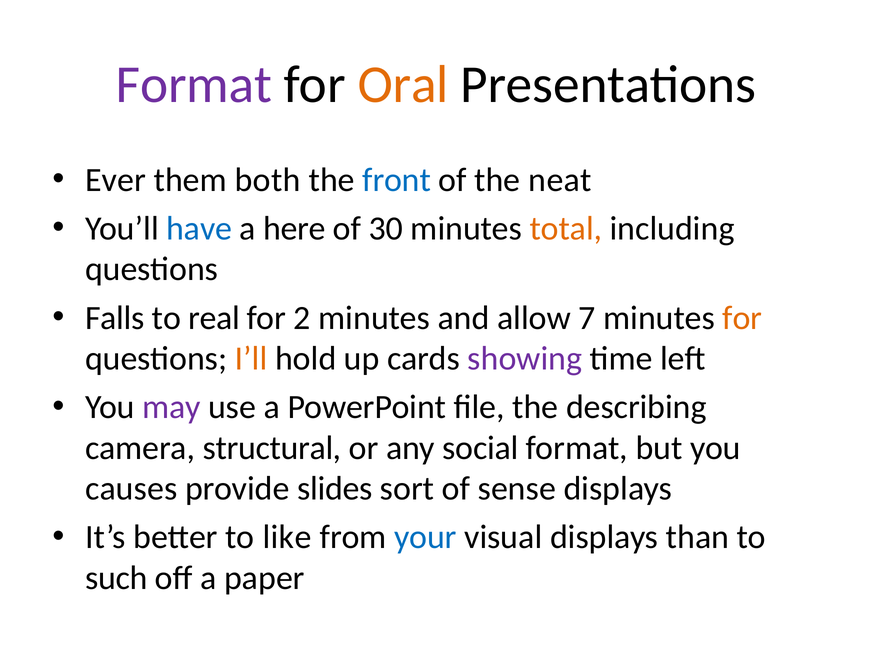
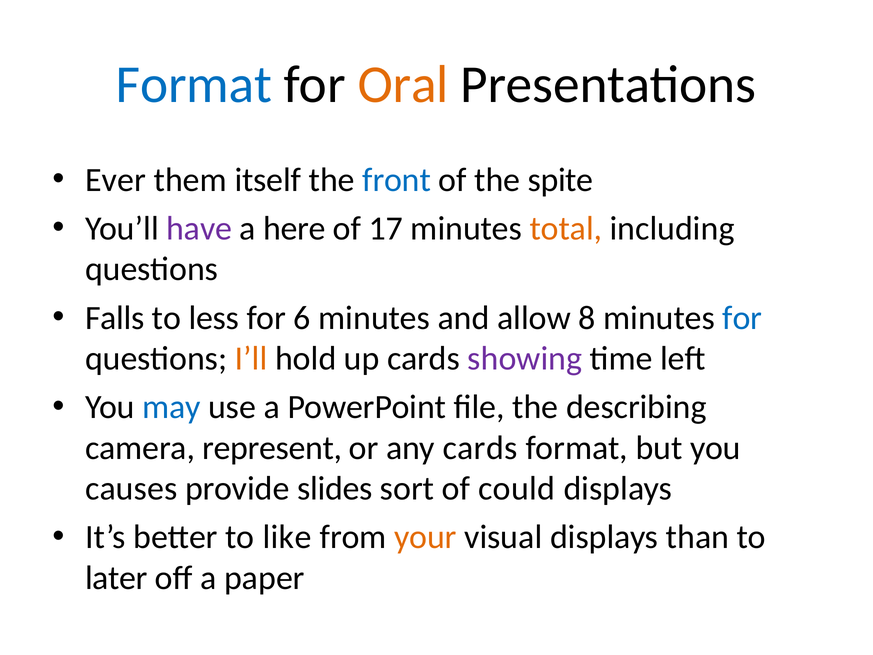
Format at (194, 85) colour: purple -> blue
both: both -> itself
neat: neat -> spite
have colour: blue -> purple
30: 30 -> 17
real: real -> less
2: 2 -> 6
7: 7 -> 8
for at (742, 318) colour: orange -> blue
may colour: purple -> blue
structural: structural -> represent
any social: social -> cards
sense: sense -> could
your colour: blue -> orange
such: such -> later
